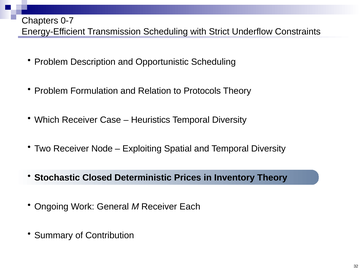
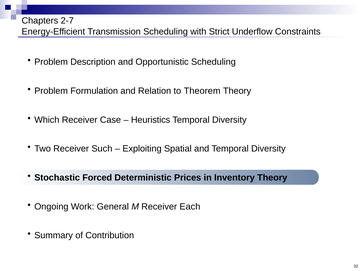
0-7: 0-7 -> 2-7
Protocols: Protocols -> Theorem
Node: Node -> Such
Closed: Closed -> Forced
